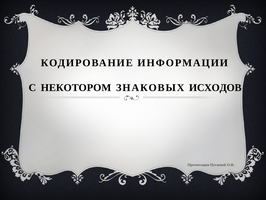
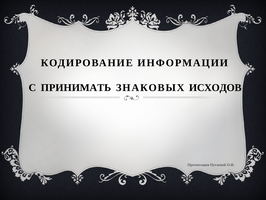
НЕКОТОРОМ: НЕКОТОРОМ -> ПРИНИМАТЬ
